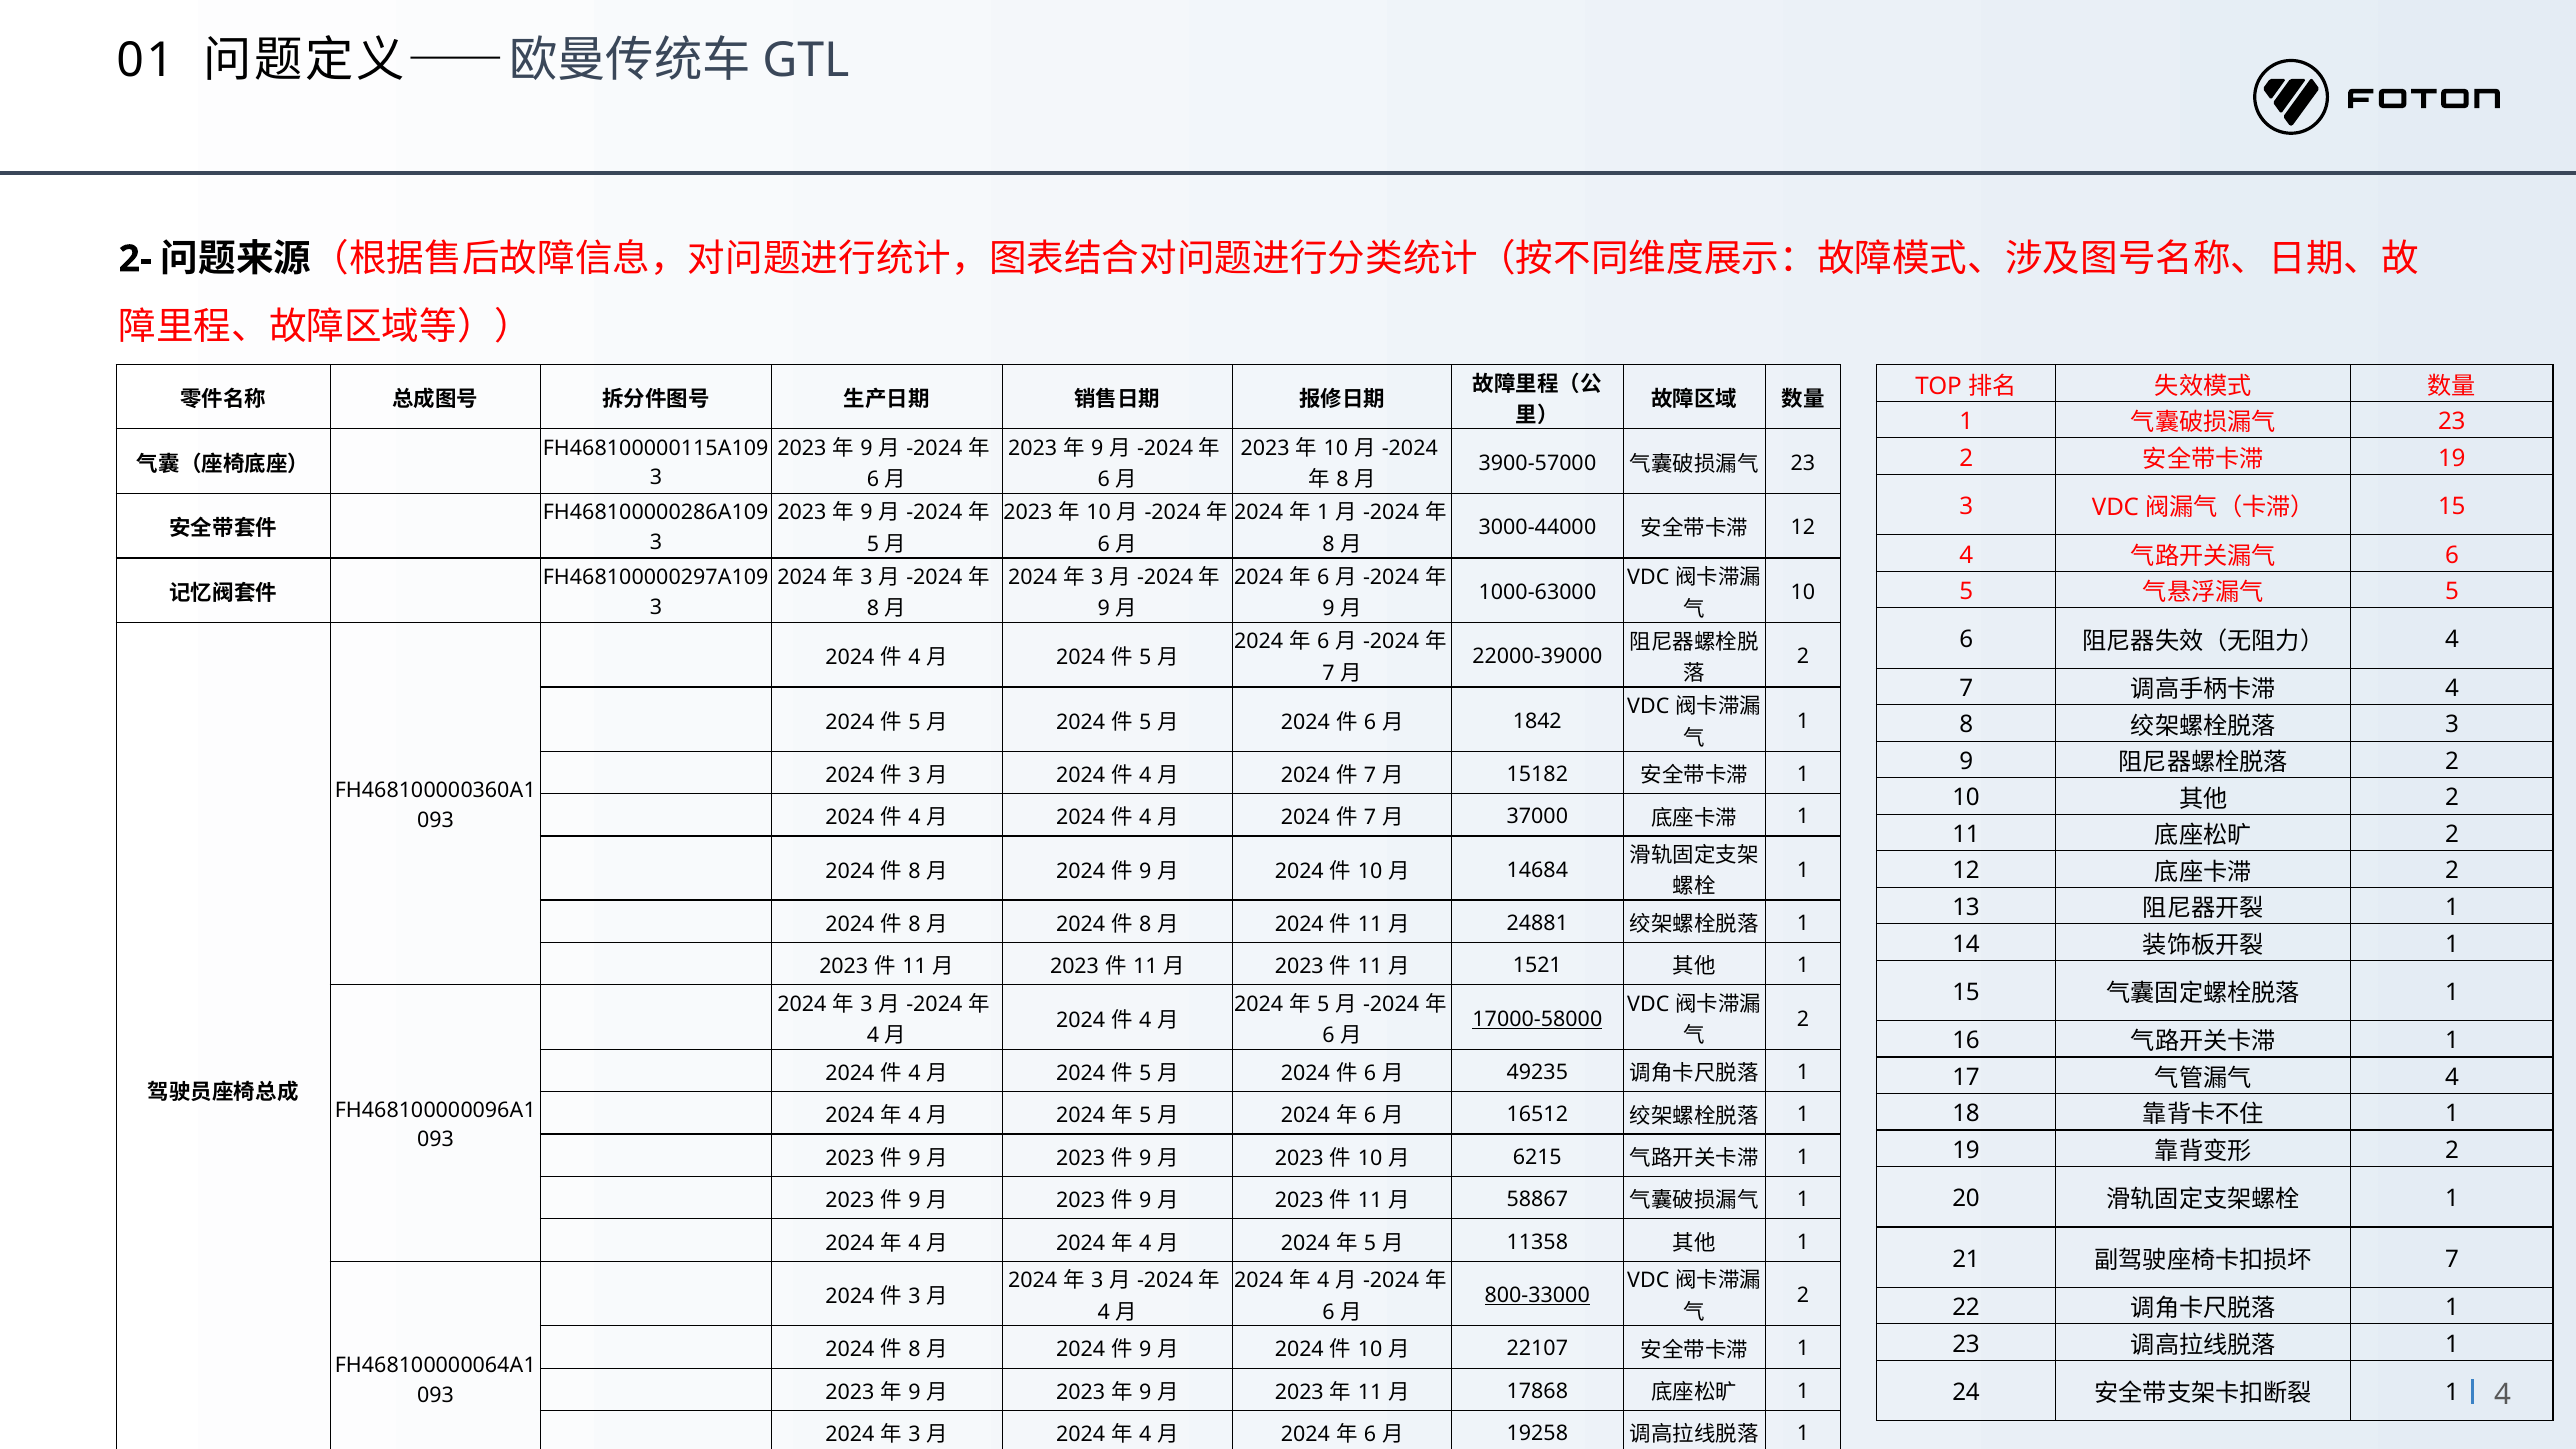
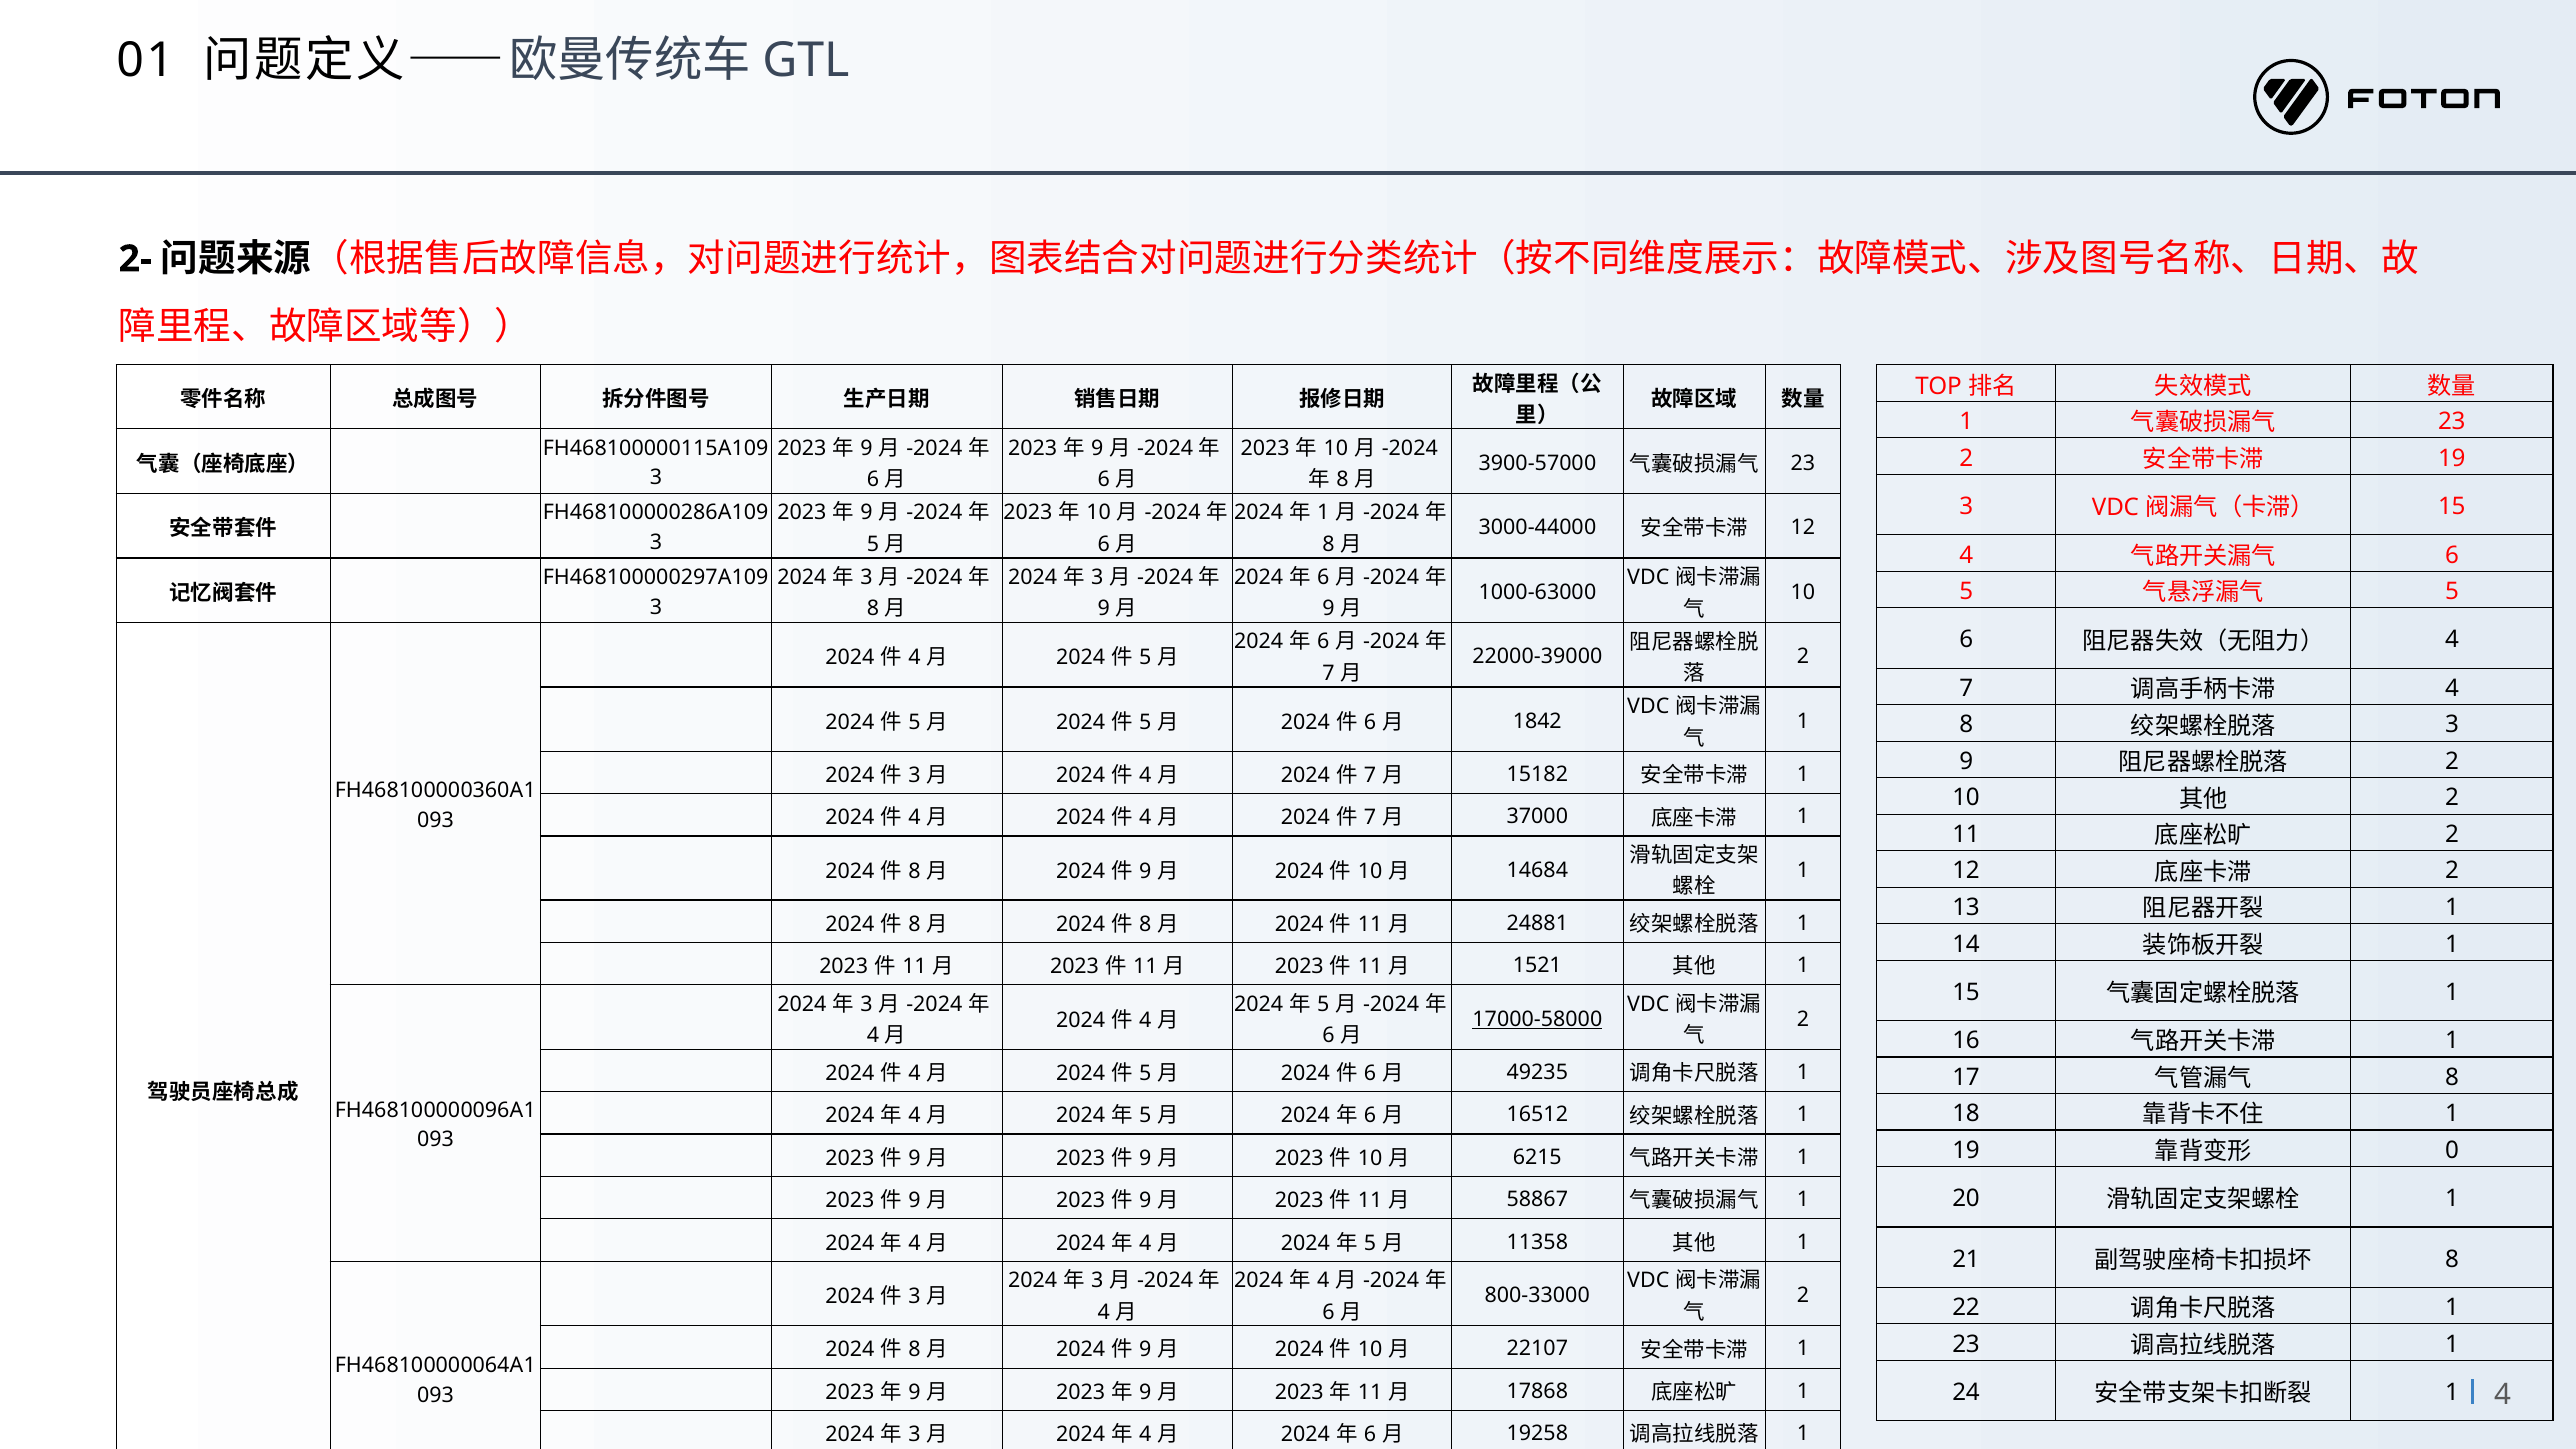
4 at (2452, 1077): 4 -> 8
2 at (2452, 1150): 2 -> 0
7 at (2452, 1259): 7 -> 8
800-33000 underline: present -> none
